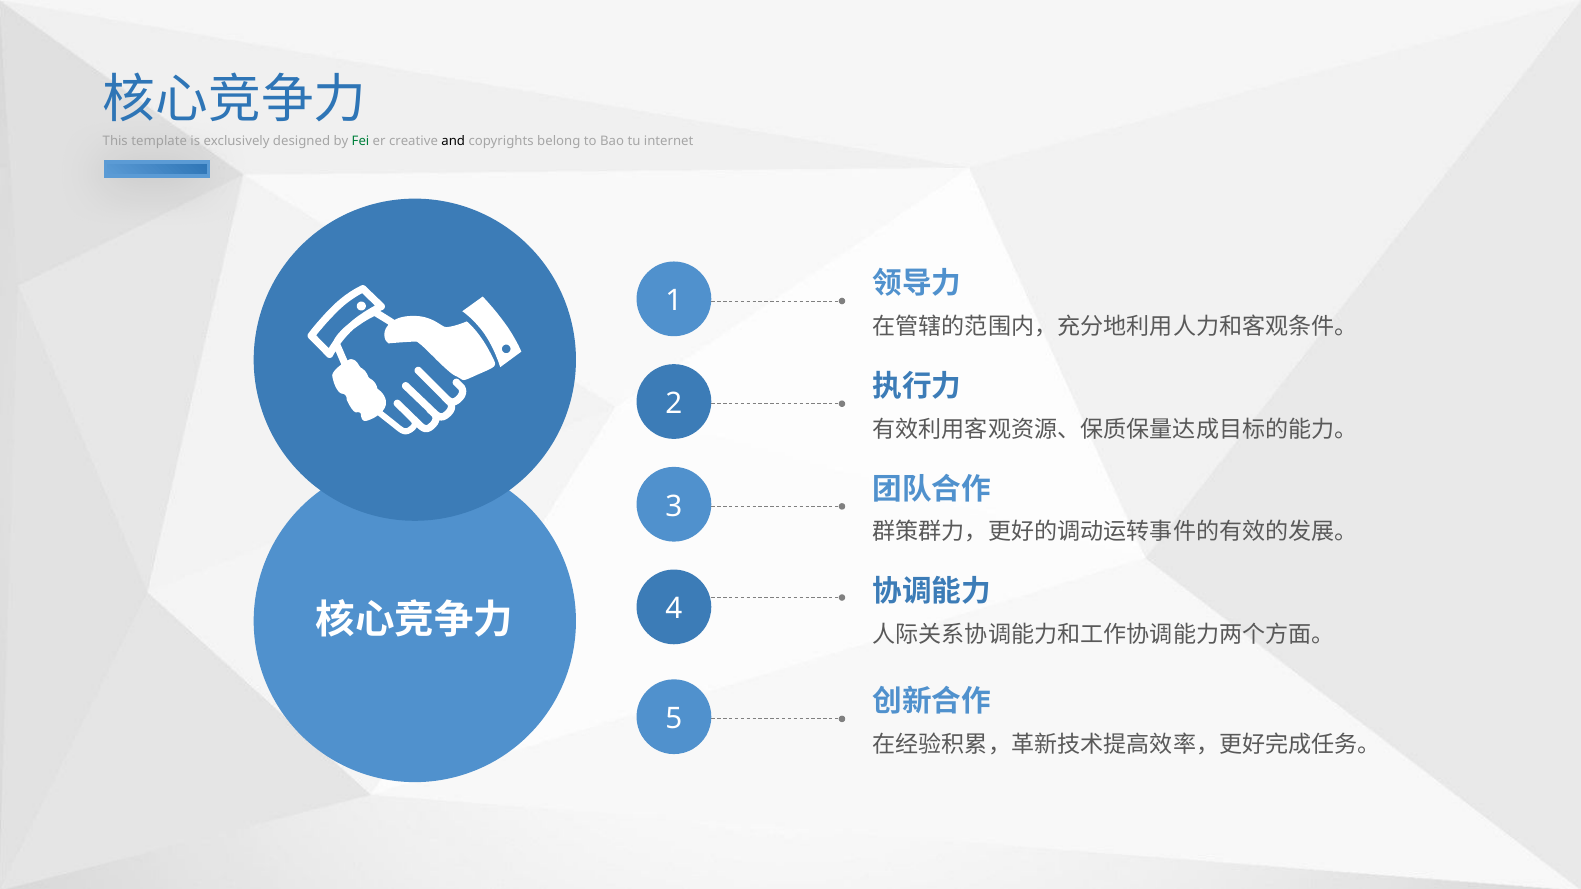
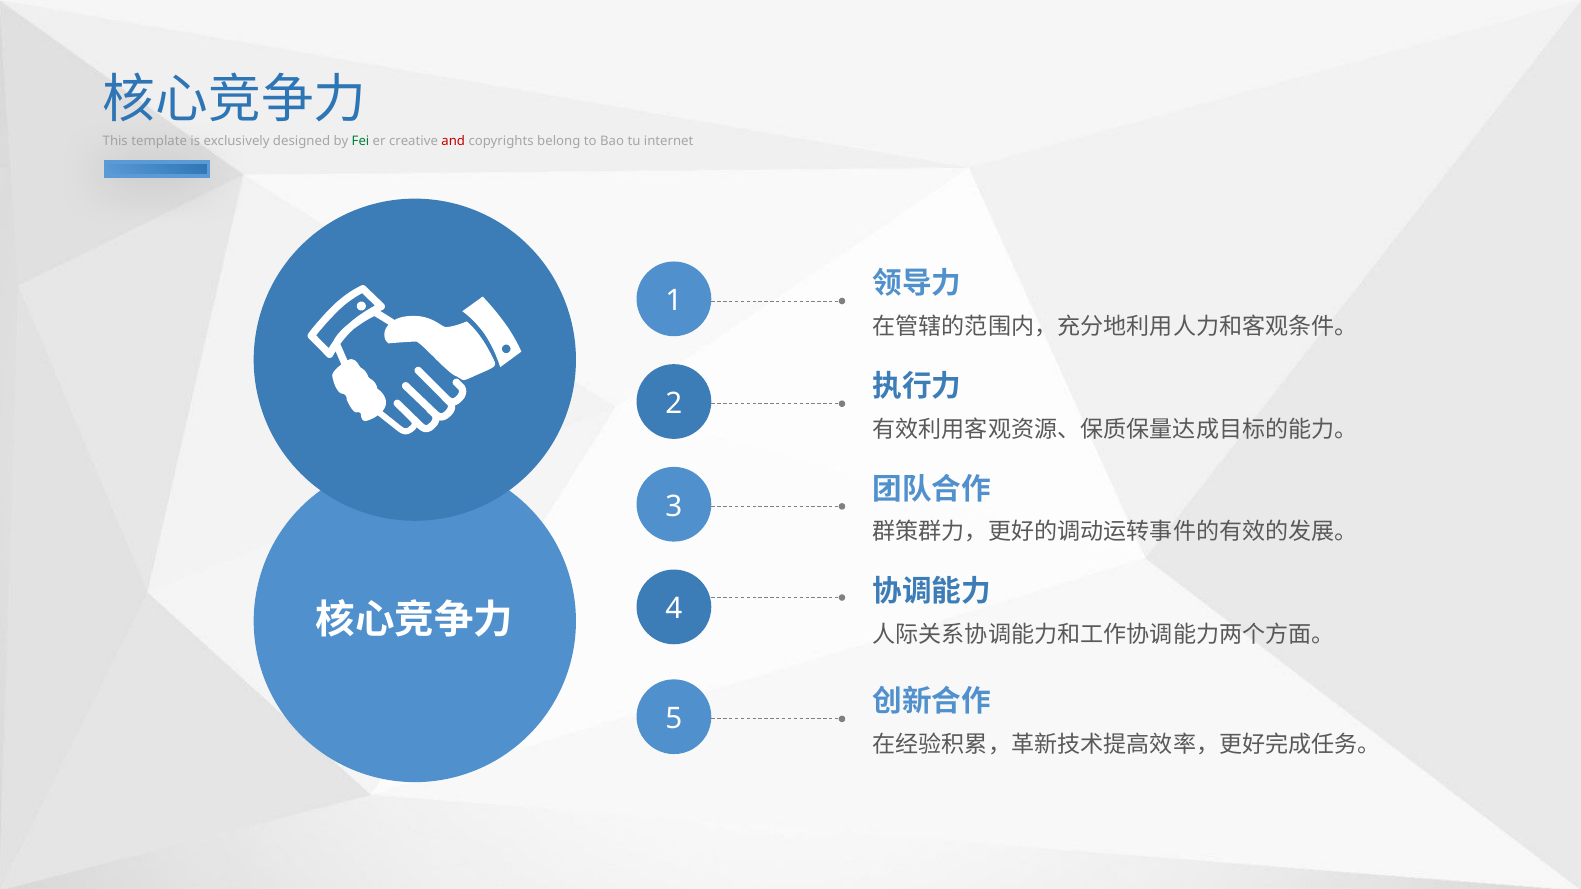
and colour: black -> red
